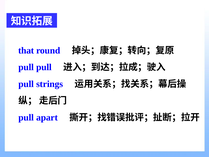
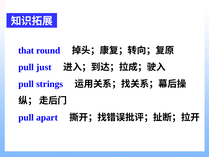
pull pull: pull -> just
